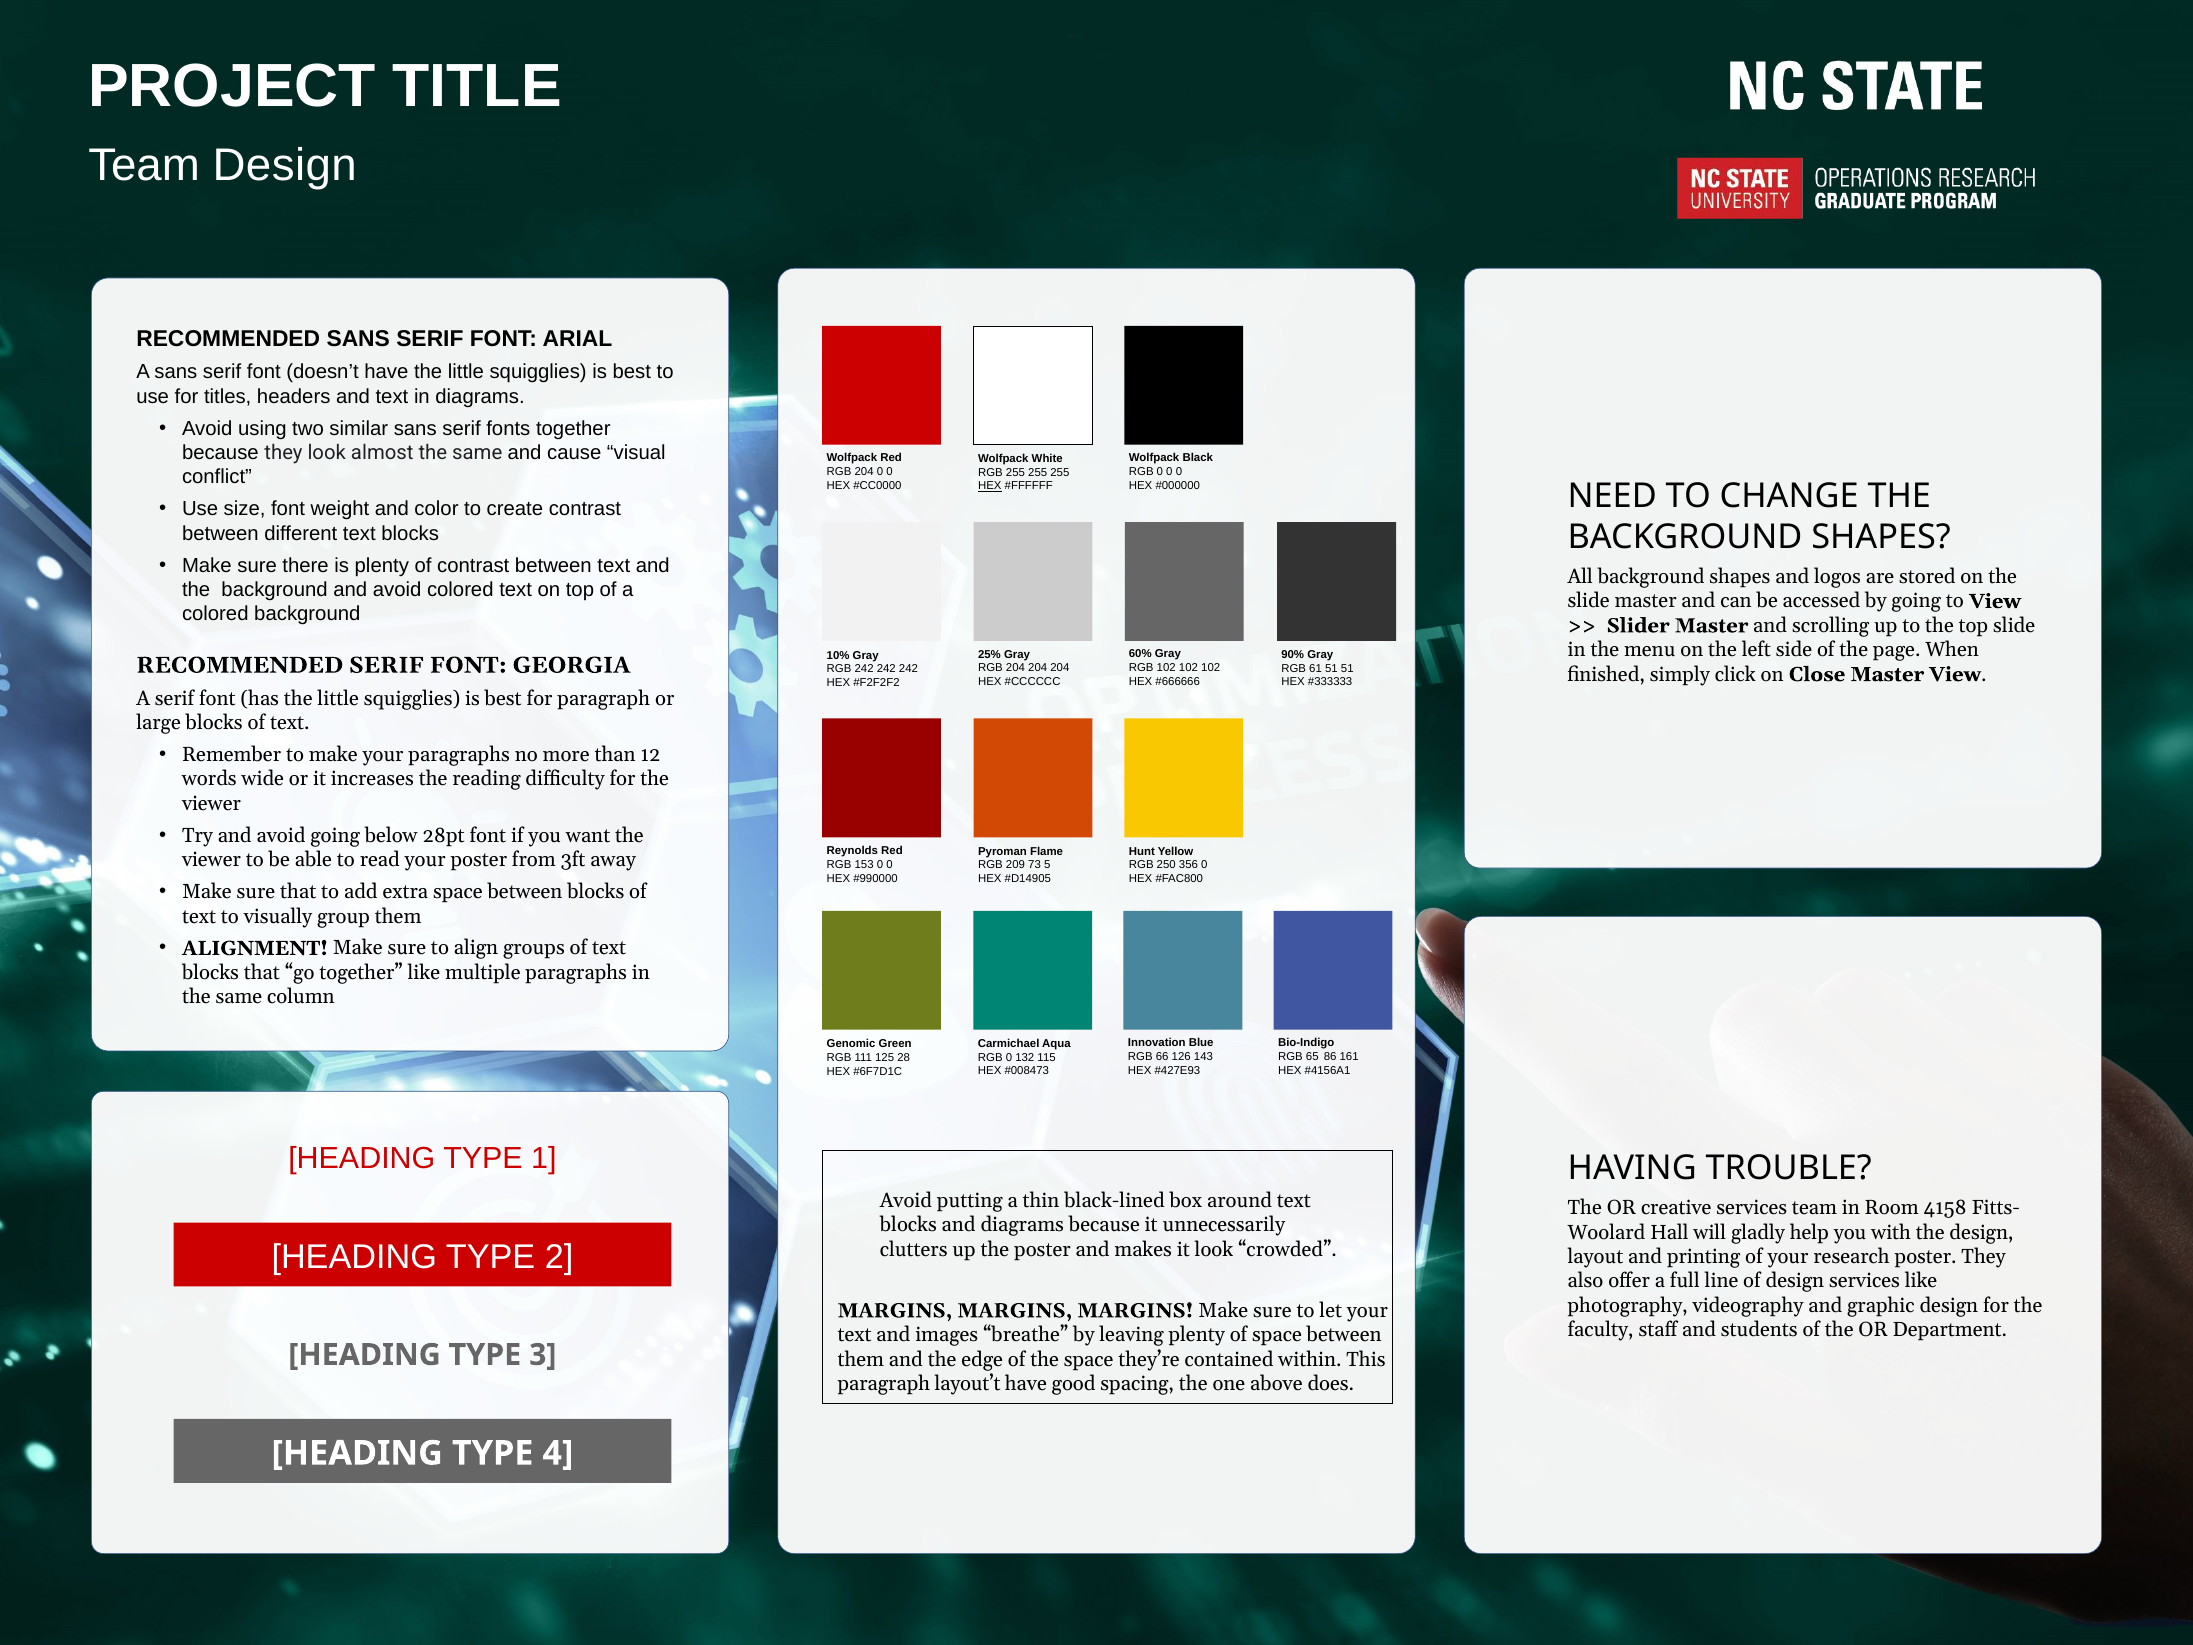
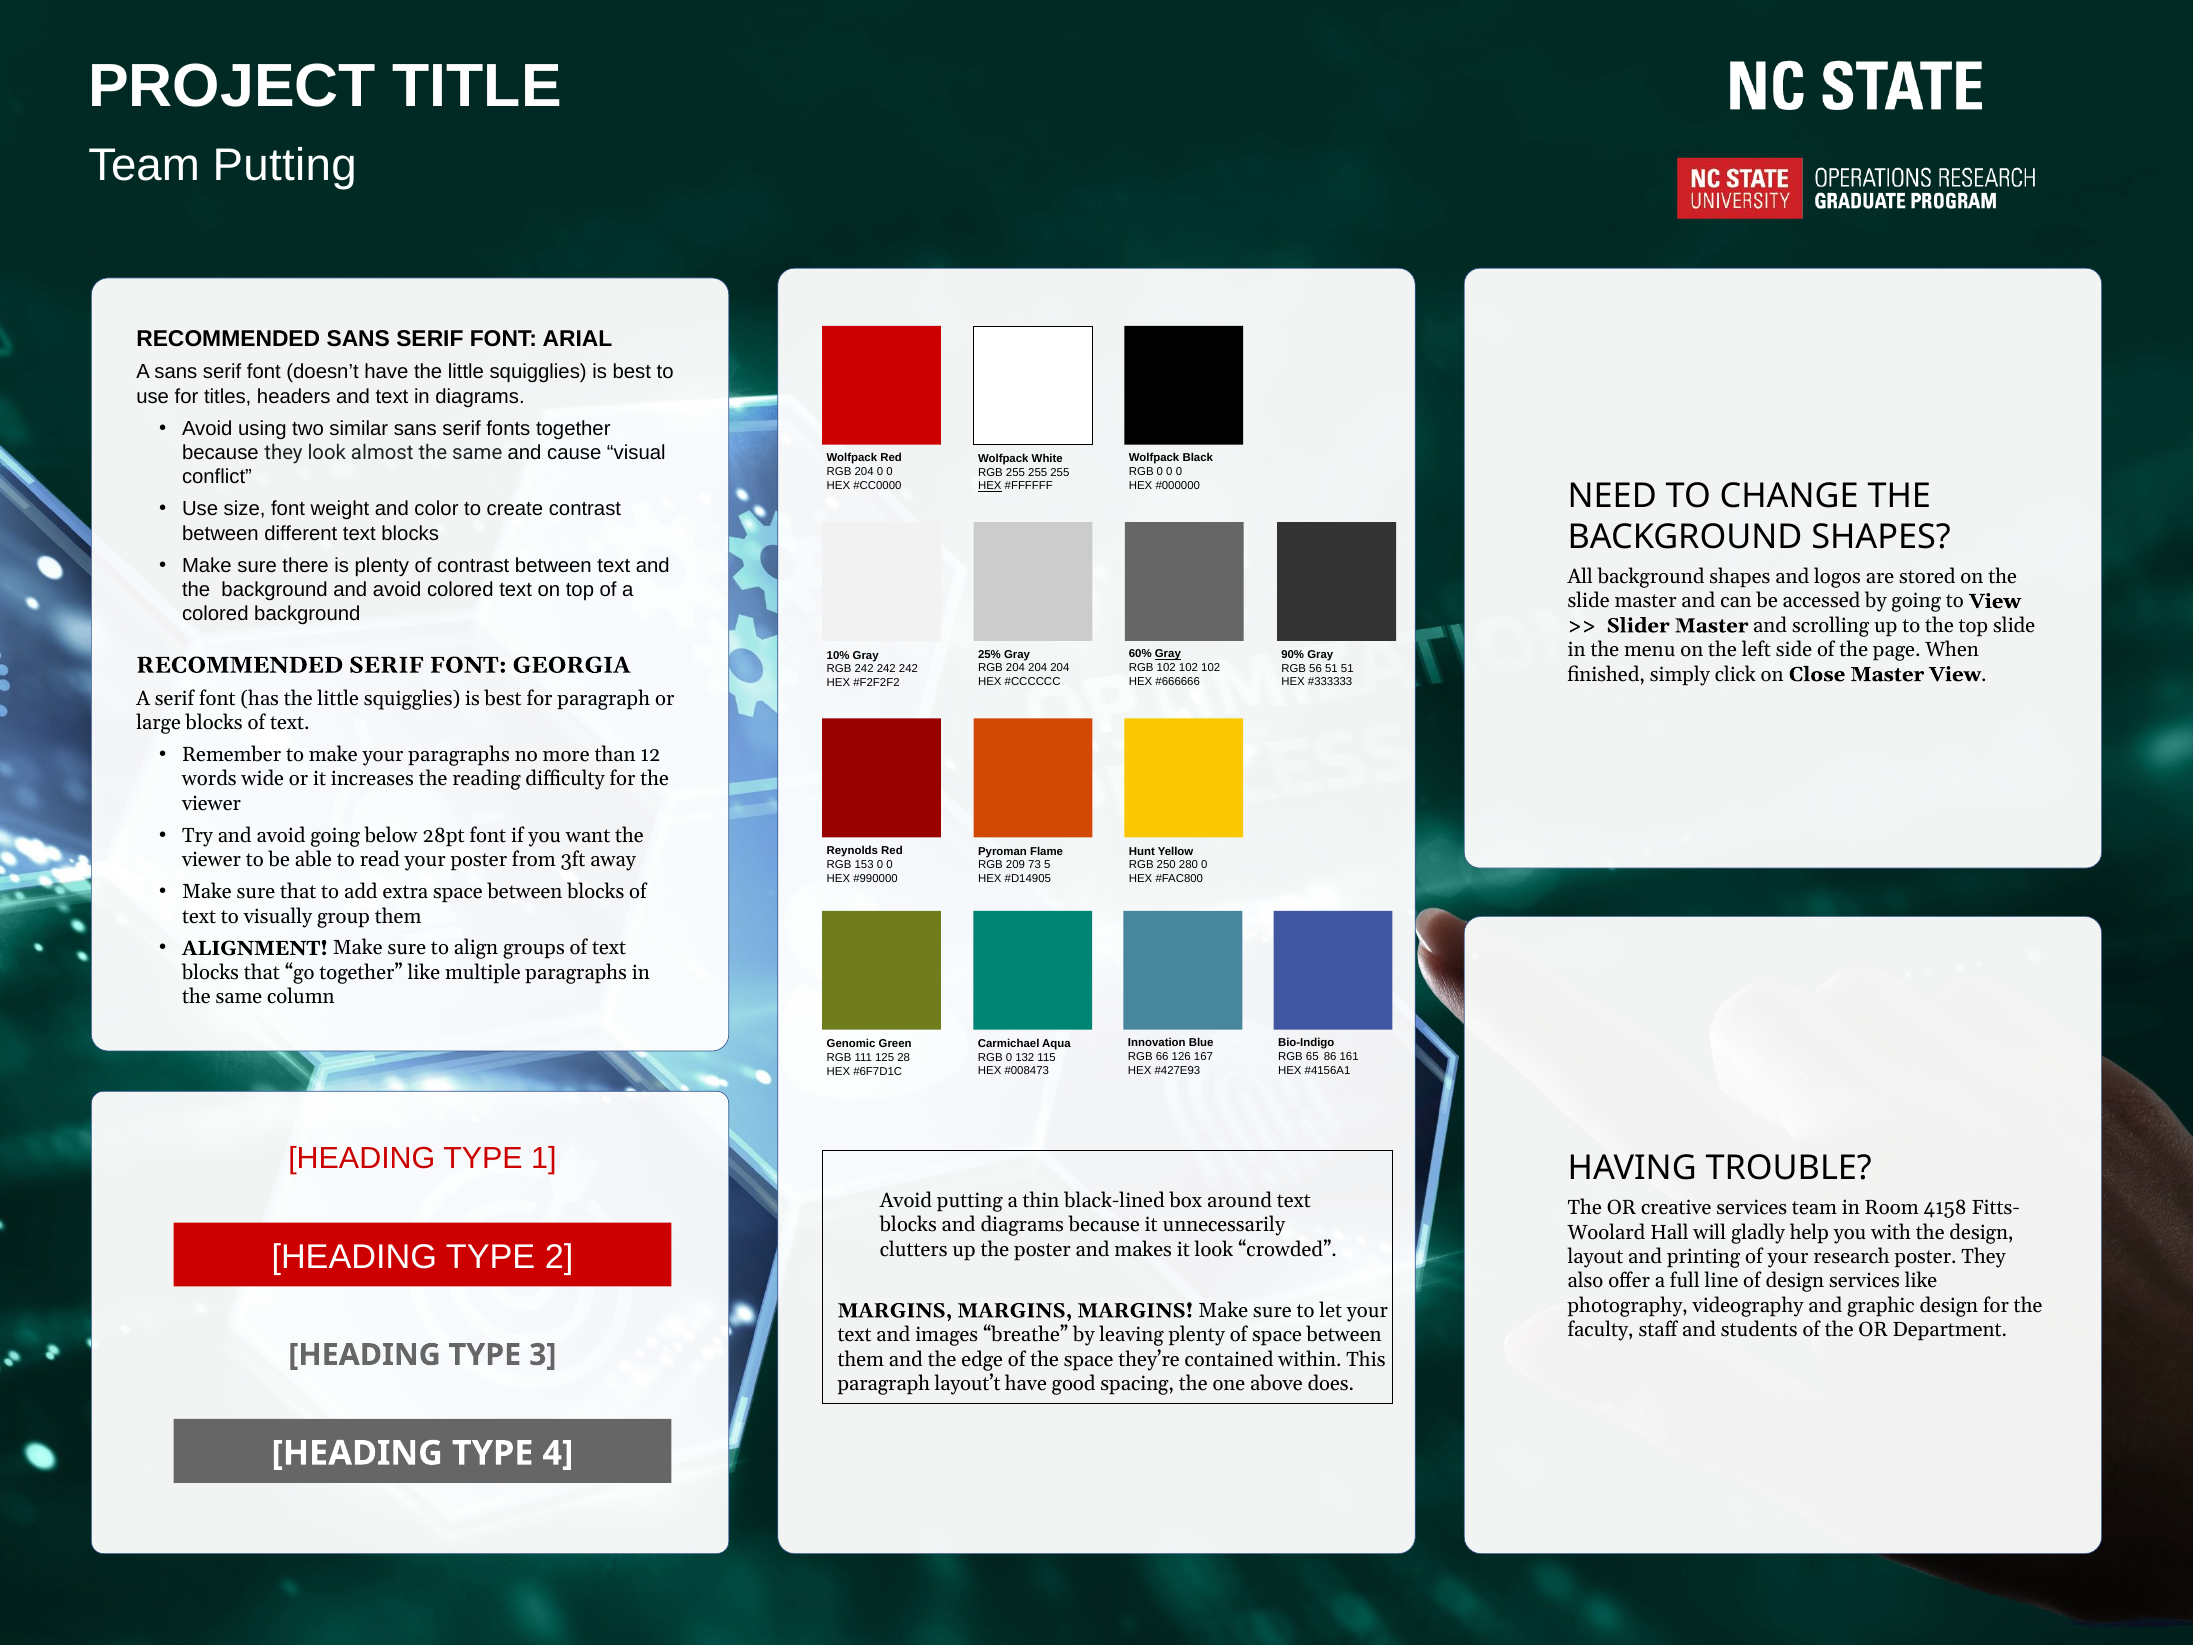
Team Design: Design -> Putting
Gray at (1168, 654) underline: none -> present
61: 61 -> 56
356: 356 -> 280
143: 143 -> 167
